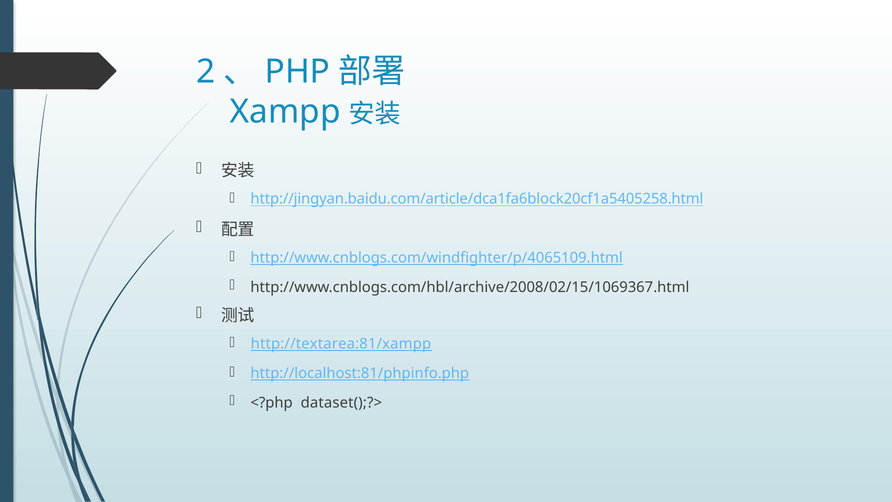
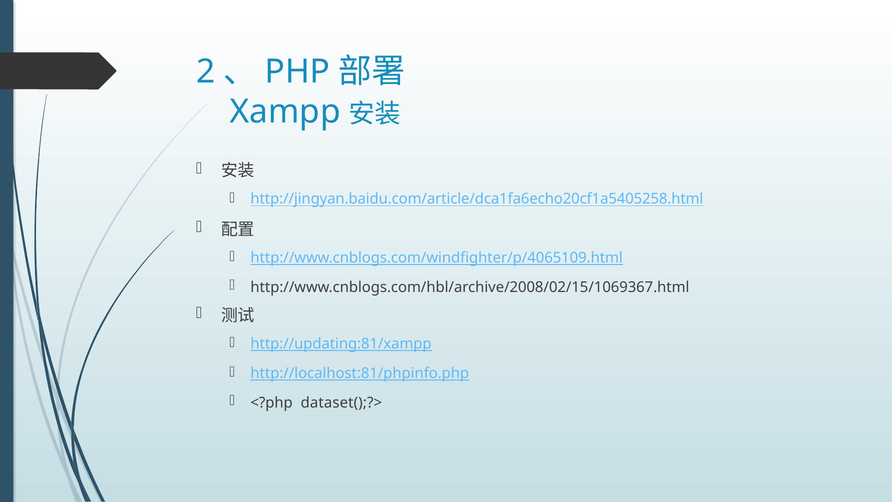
http://jingyan.baidu.com/article/dca1fa6block20cf1a5405258.html: http://jingyan.baidu.com/article/dca1fa6block20cf1a5405258.html -> http://jingyan.baidu.com/article/dca1fa6echo20cf1a5405258.html
http://textarea:81/xampp: http://textarea:81/xampp -> http://updating:81/xampp
